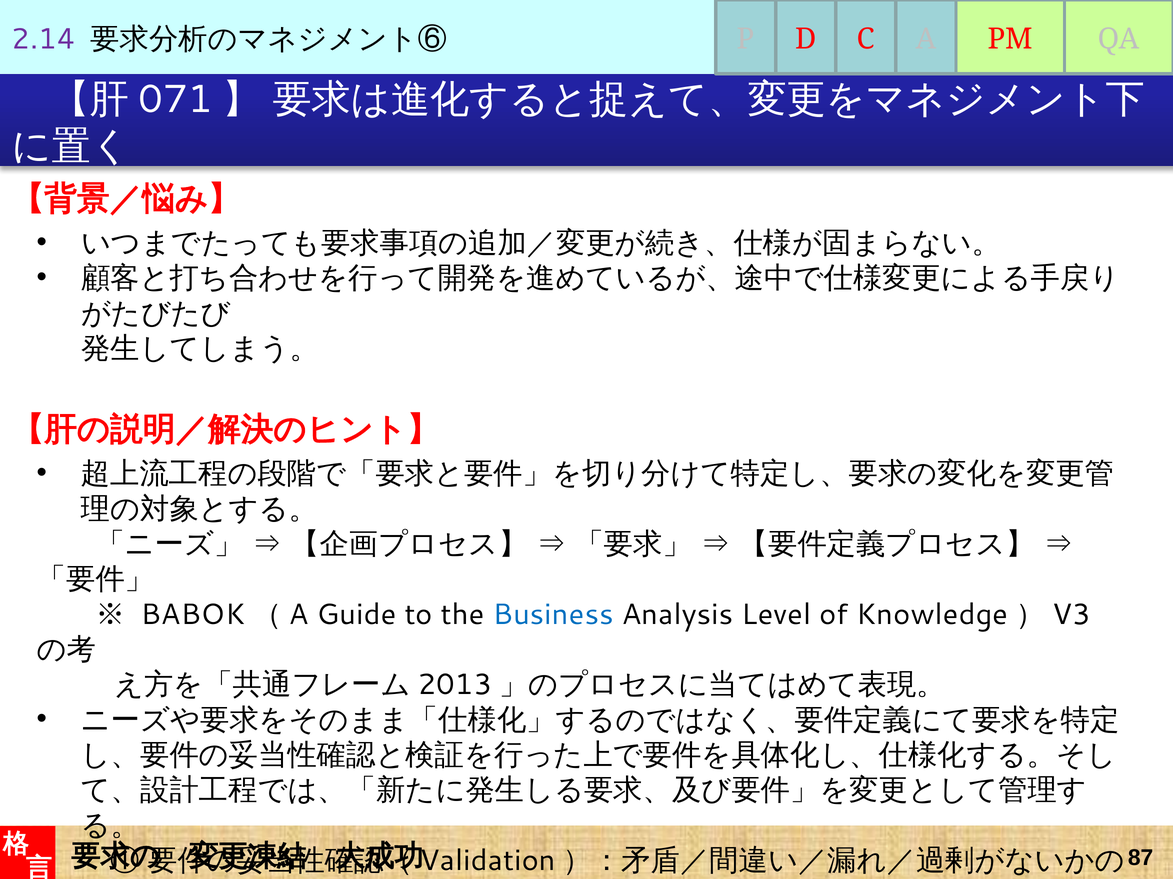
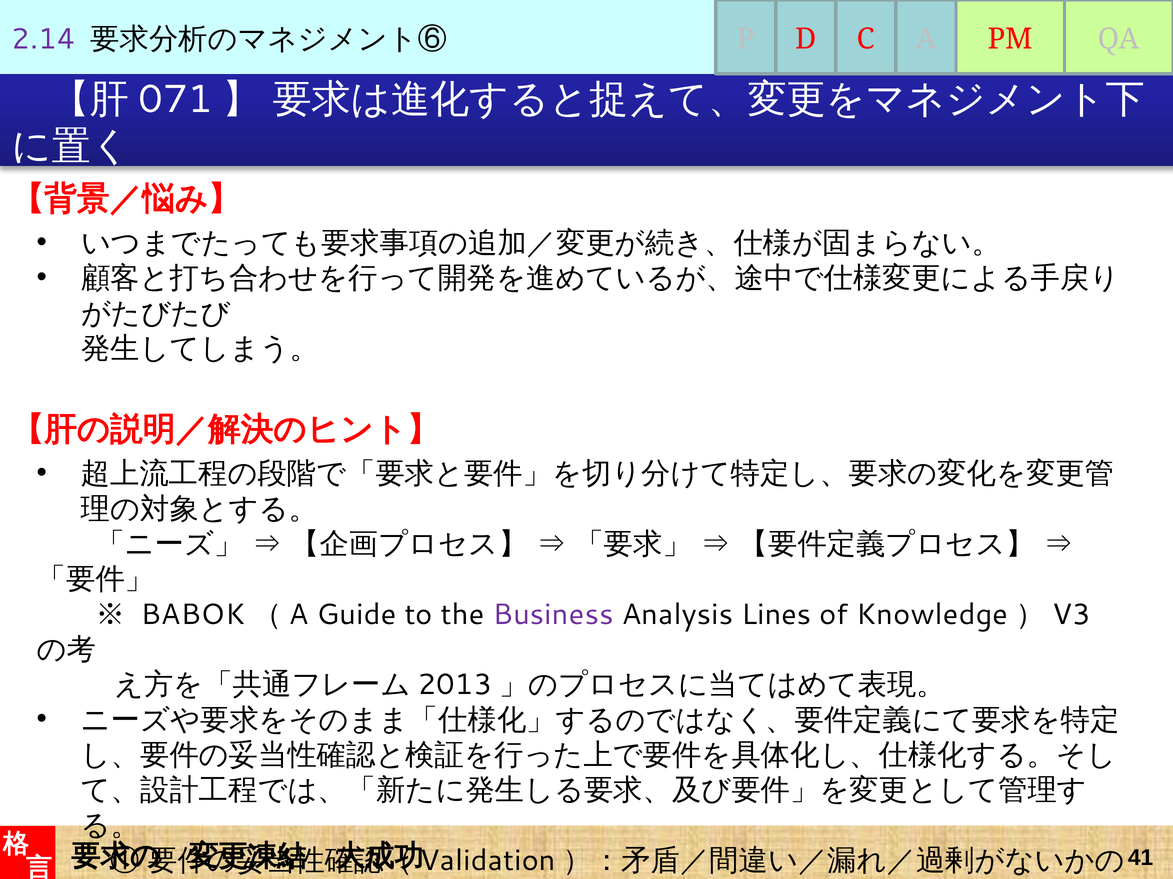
Business colour: blue -> purple
Level: Level -> Lines
87: 87 -> 41
